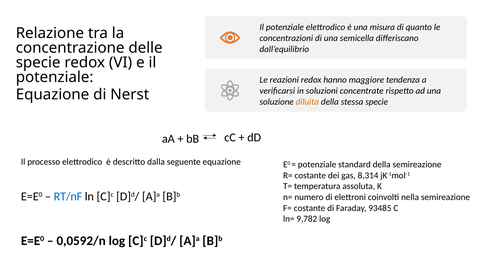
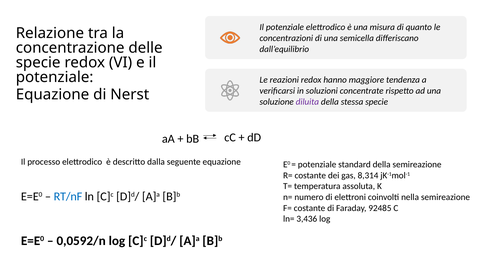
diluita colour: orange -> purple
93485: 93485 -> 92485
9,782: 9,782 -> 3,436
